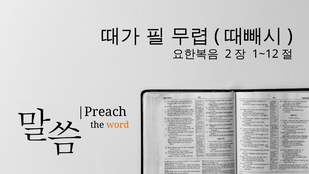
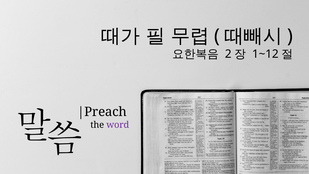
word colour: orange -> purple
